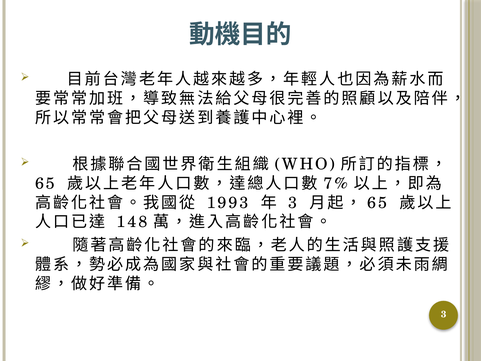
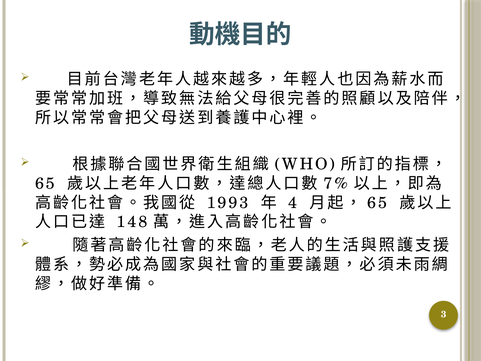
3 at (293, 203): 3 -> 4
